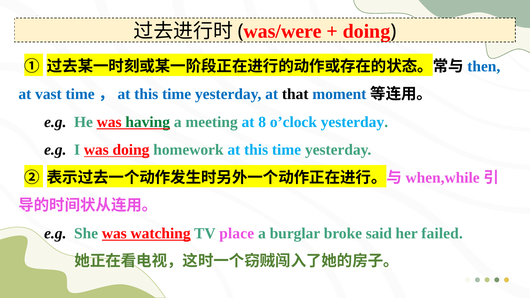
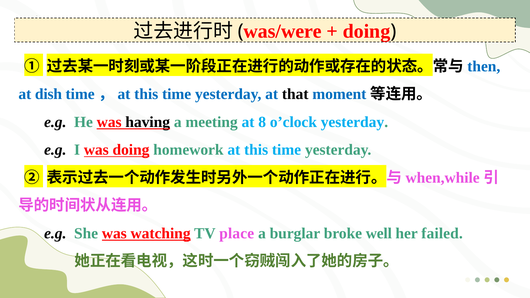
vast: vast -> dish
having colour: green -> black
said: said -> well
